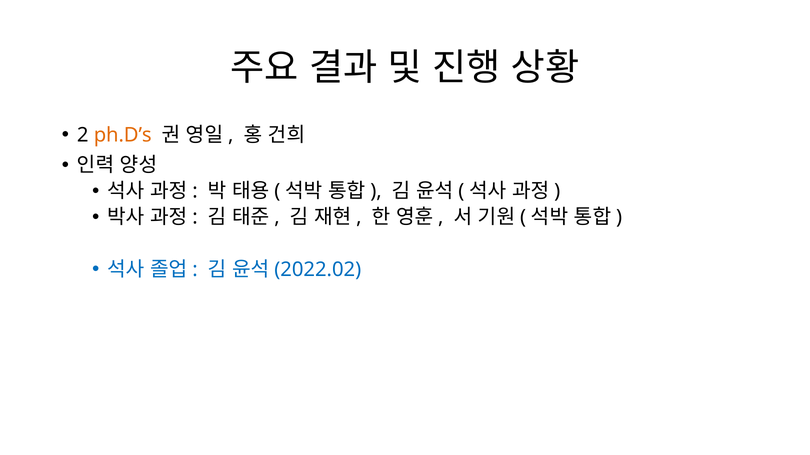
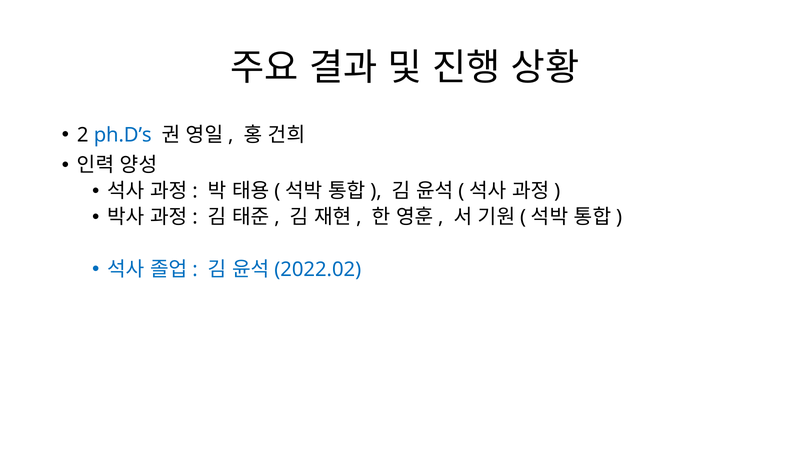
ph.D’s colour: orange -> blue
